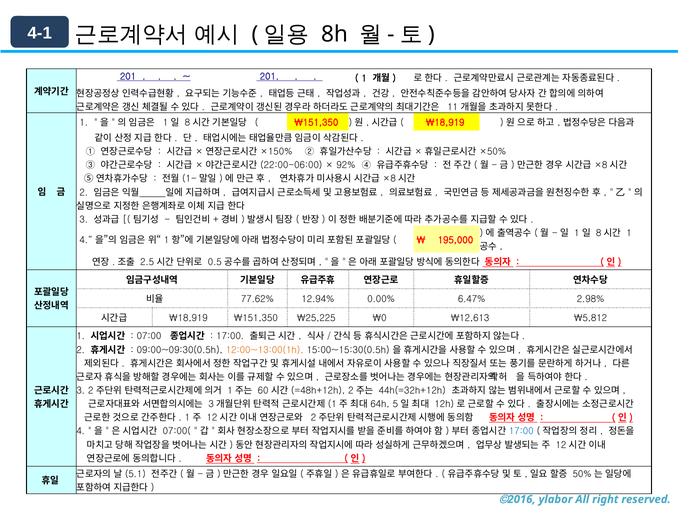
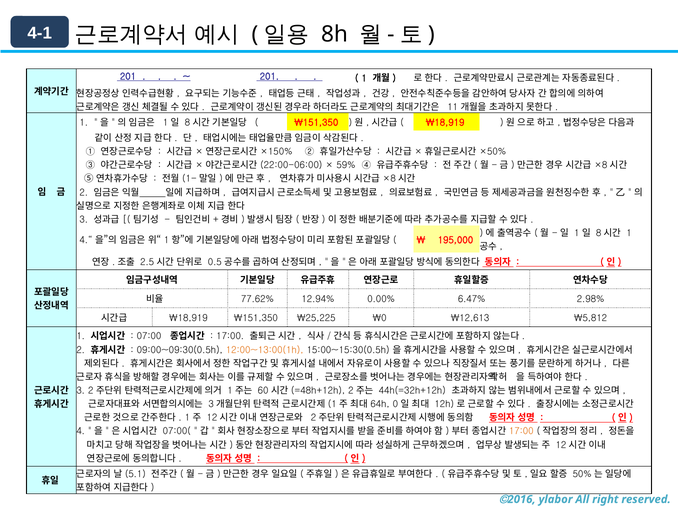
92%: 92% -> 59%
5: 5 -> 0
17:00 at (521, 431) colour: blue -> orange
